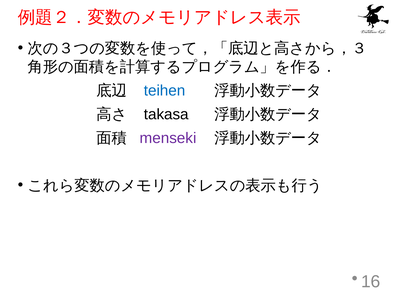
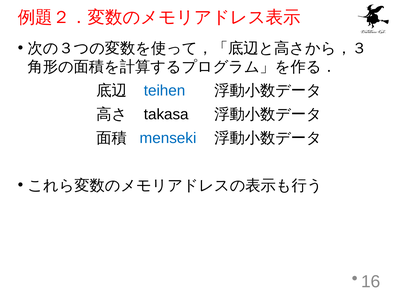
menseki colour: purple -> blue
